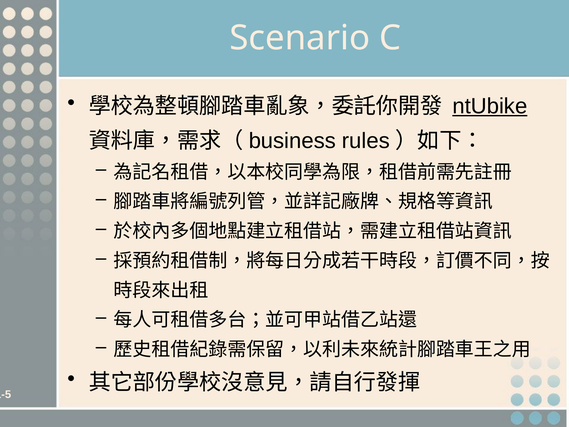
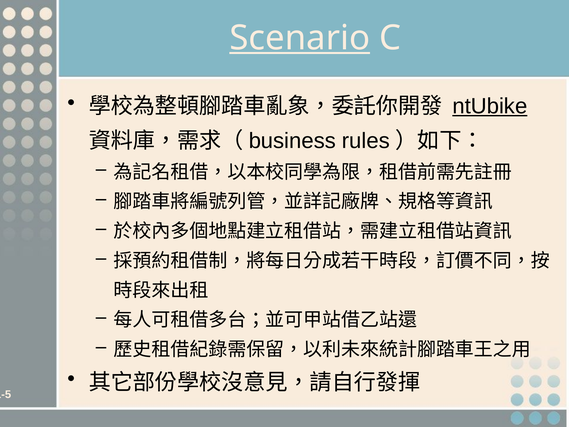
Scenario underline: none -> present
